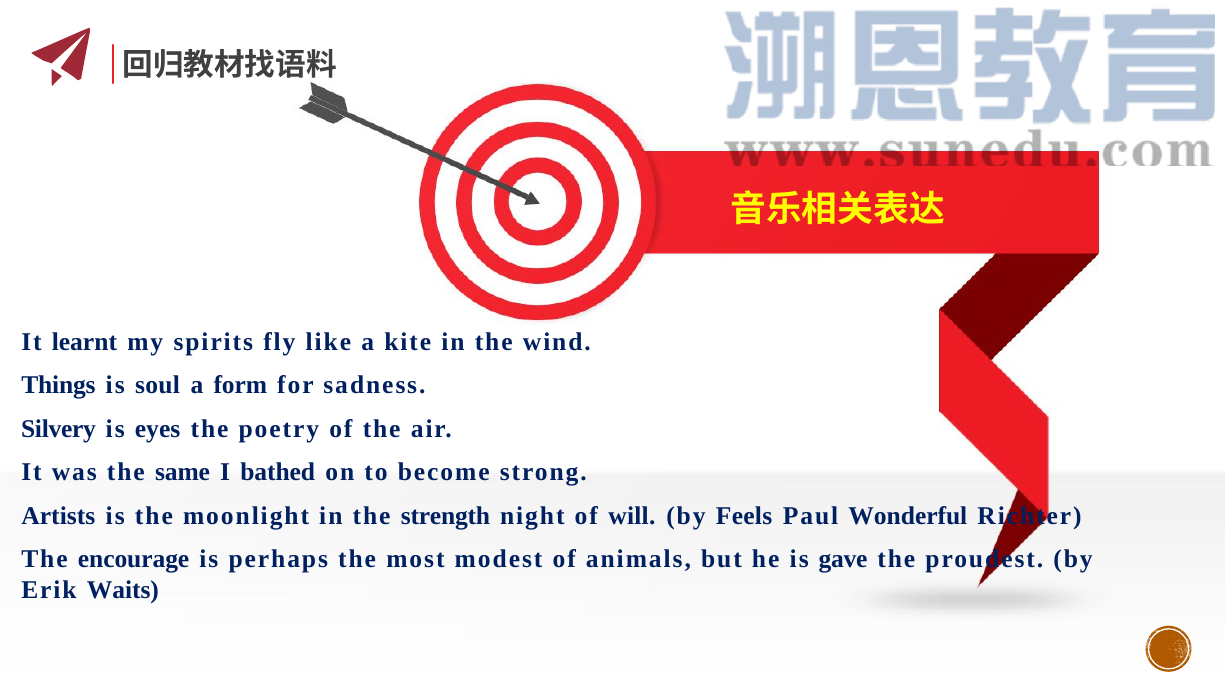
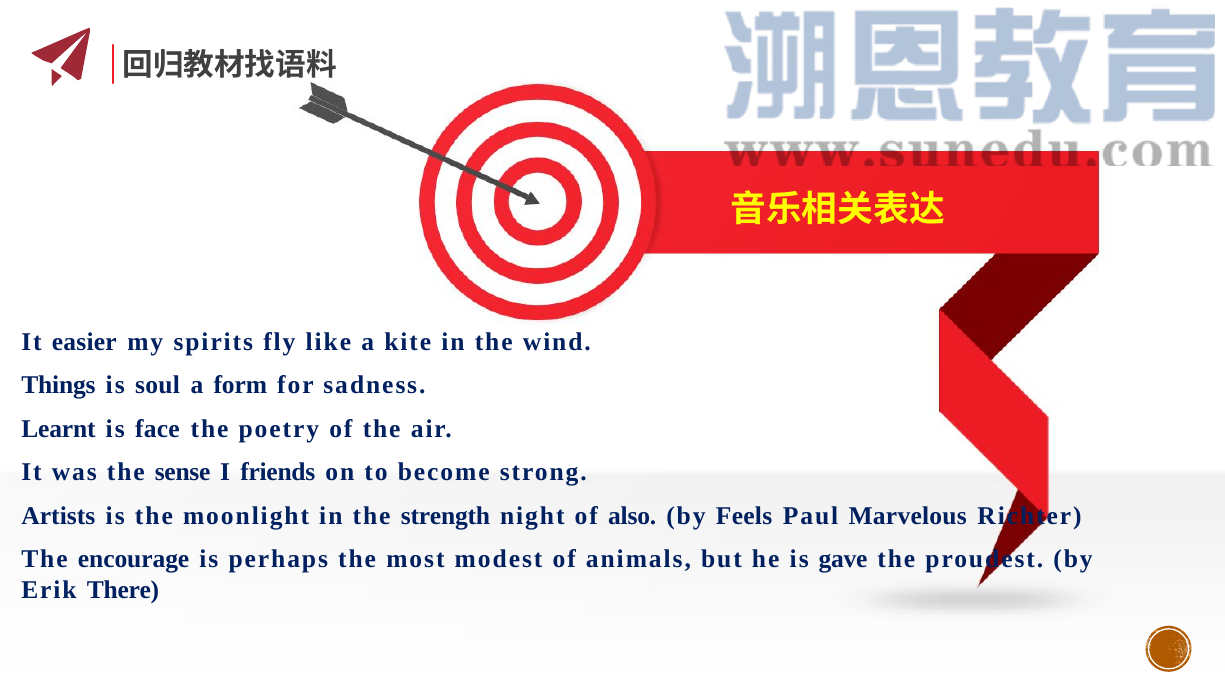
learnt: learnt -> easier
Silvery: Silvery -> Learnt
eyes: eyes -> face
same: same -> sense
bathed: bathed -> friends
will: will -> also
Wonderful: Wonderful -> Marvelous
Waits: Waits -> There
